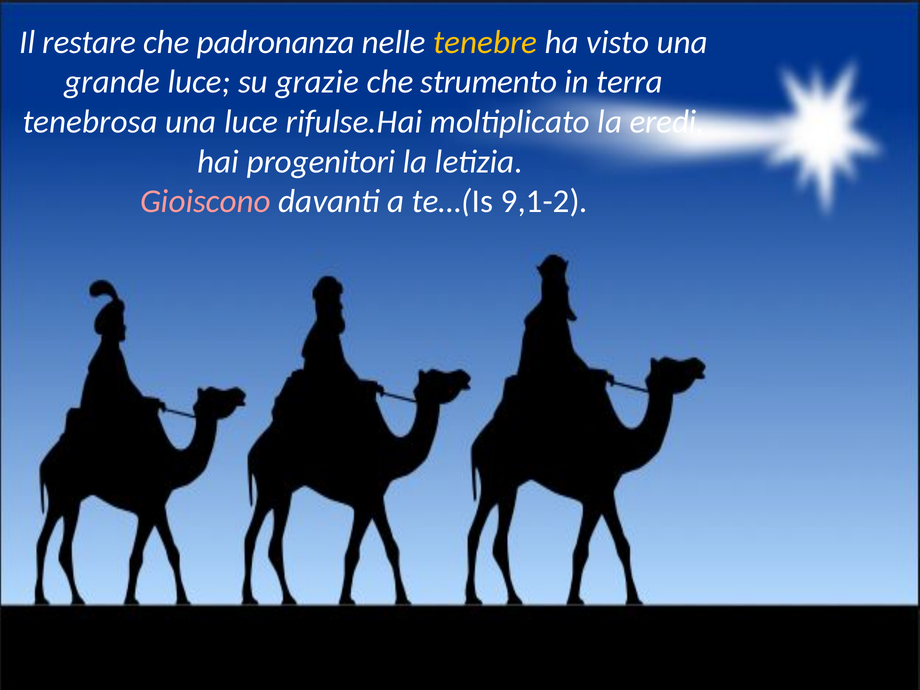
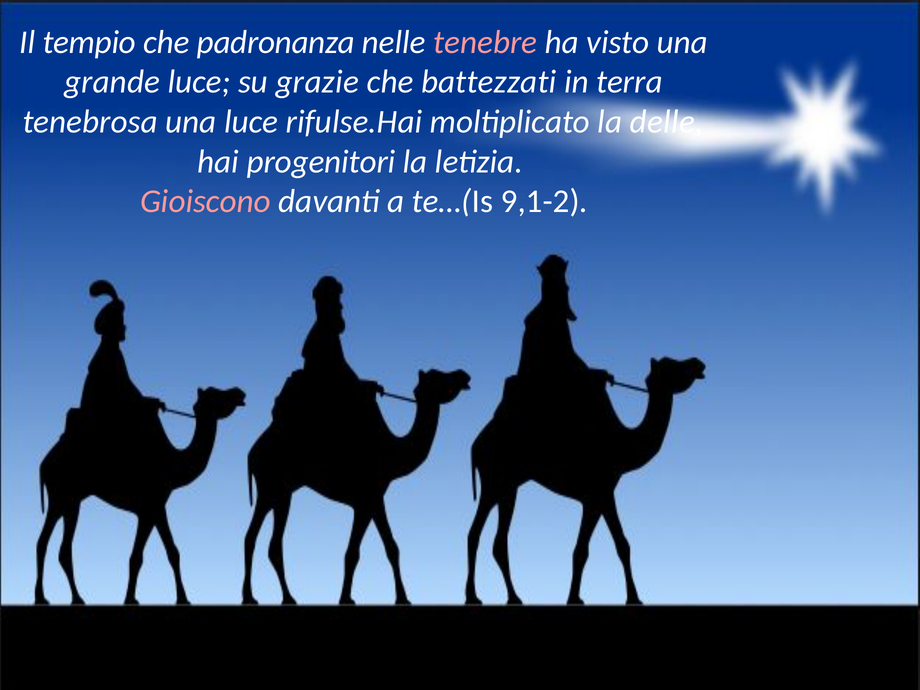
restare: restare -> tempio
tenebre colour: yellow -> pink
strumento: strumento -> battezzati
eredi: eredi -> delle
